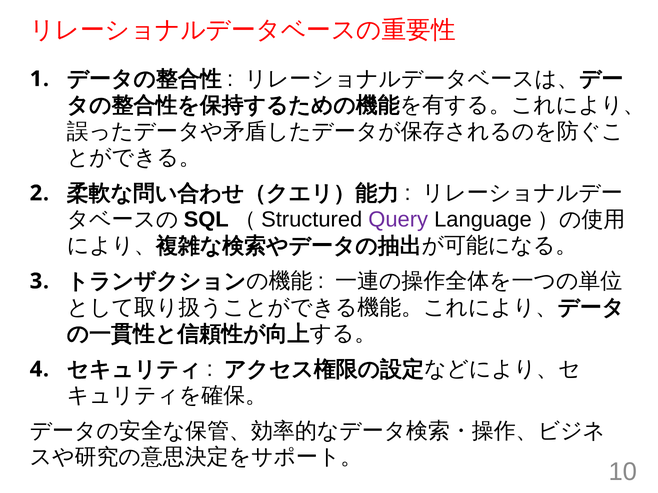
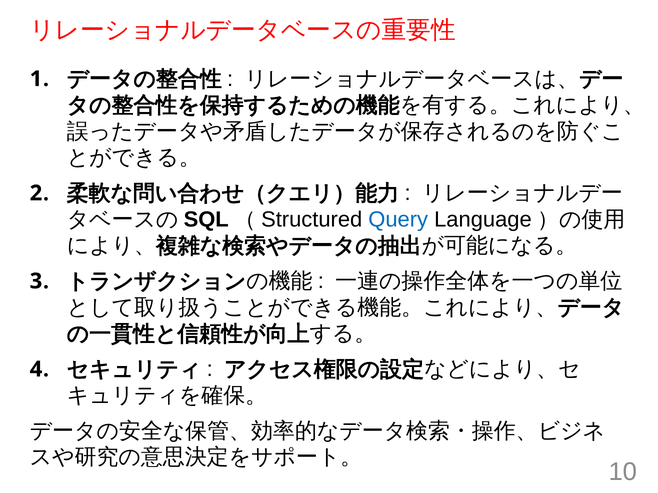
Query colour: purple -> blue
